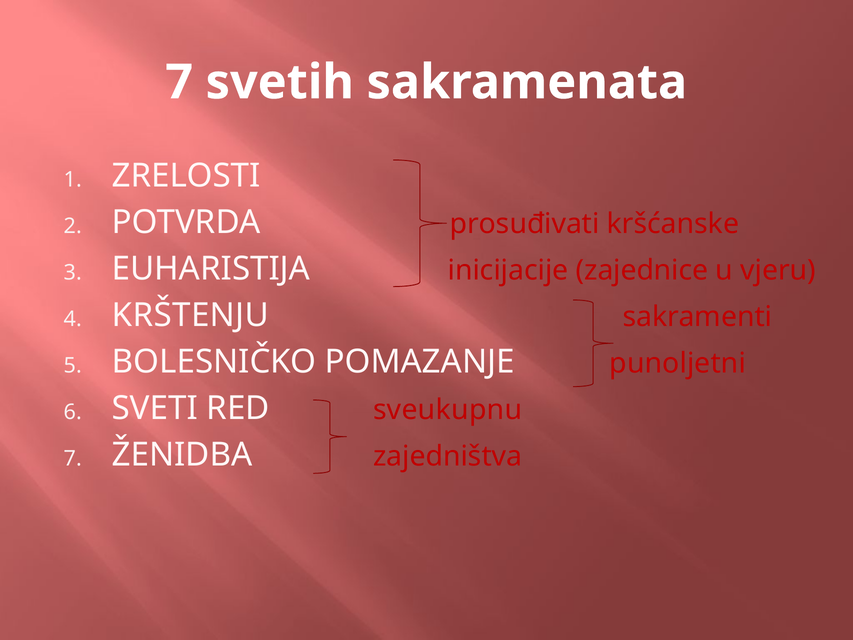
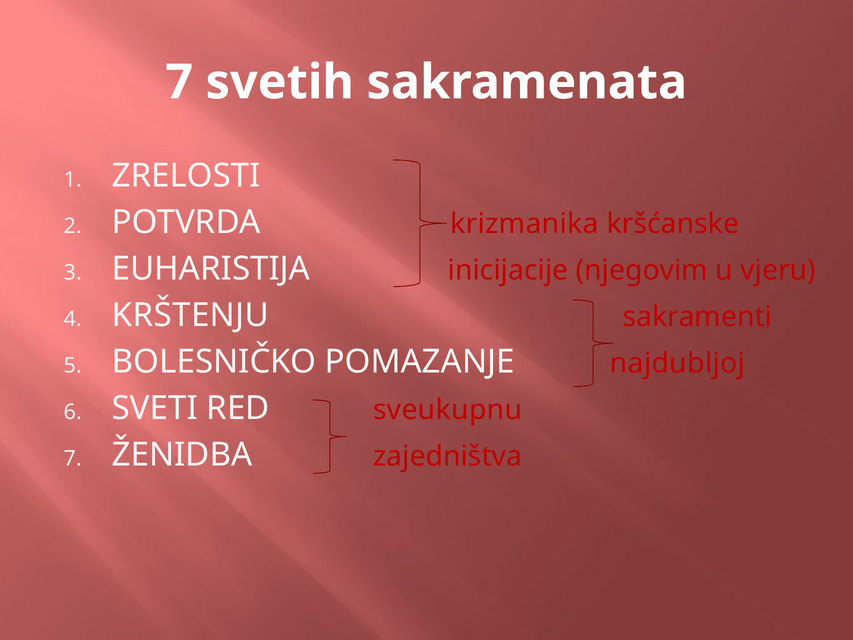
prosuđivati: prosuđivati -> krizmanika
zajednice: zajednice -> njegovim
punoljetni: punoljetni -> najdubljoj
